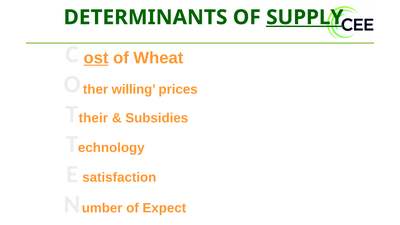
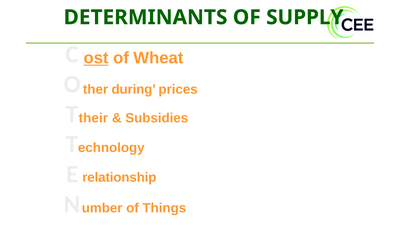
SUPPLY underline: present -> none
willing: willing -> during
satisfaction: satisfaction -> relationship
Expect: Expect -> Things
